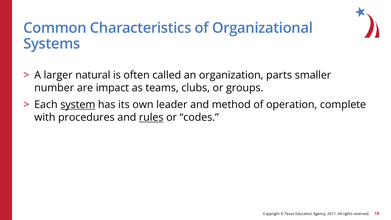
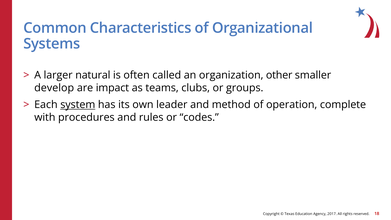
parts: parts -> other
number: number -> develop
rules underline: present -> none
